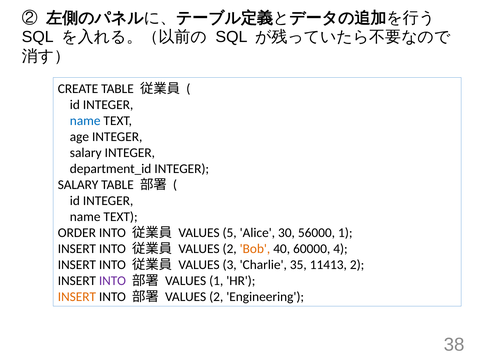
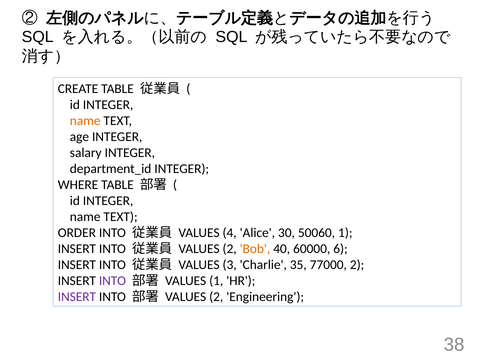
name at (85, 121) colour: blue -> orange
SALARY at (78, 185): SALARY -> WHERE
5: 5 -> 4
56000: 56000 -> 50060
4: 4 -> 6
11413: 11413 -> 77000
INSERT at (77, 297) colour: orange -> purple
